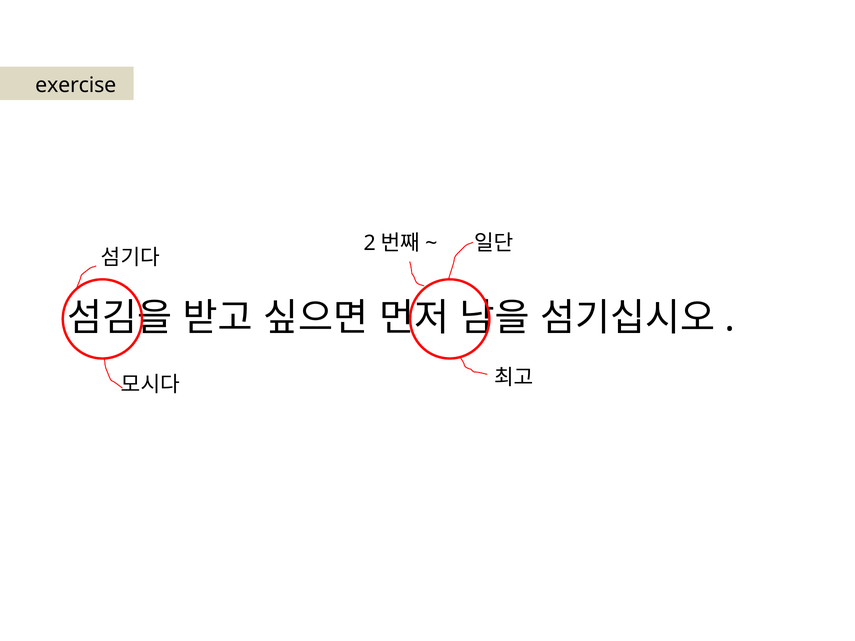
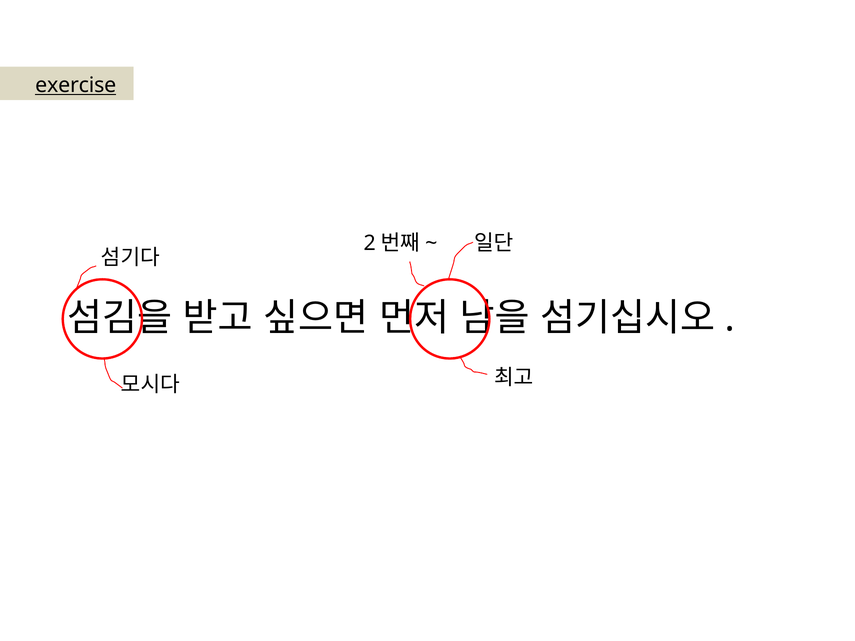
exercise underline: none -> present
